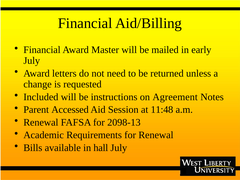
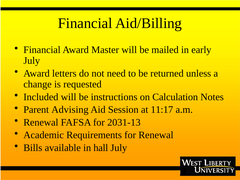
Agreement: Agreement -> Calculation
Accessed: Accessed -> Advising
11:48: 11:48 -> 11:17
2098-13: 2098-13 -> 2031-13
